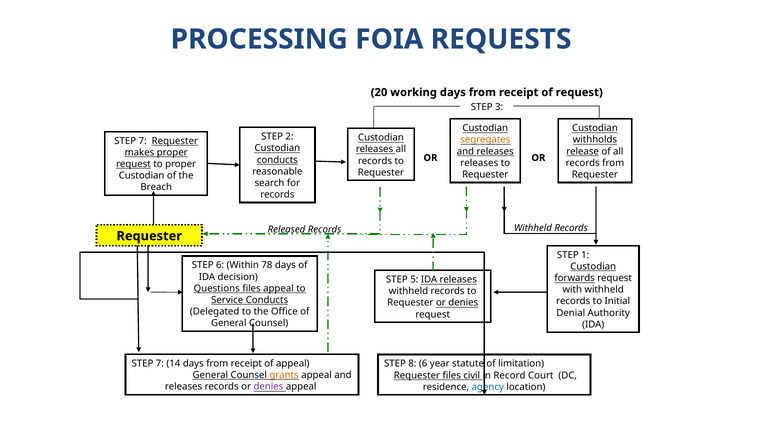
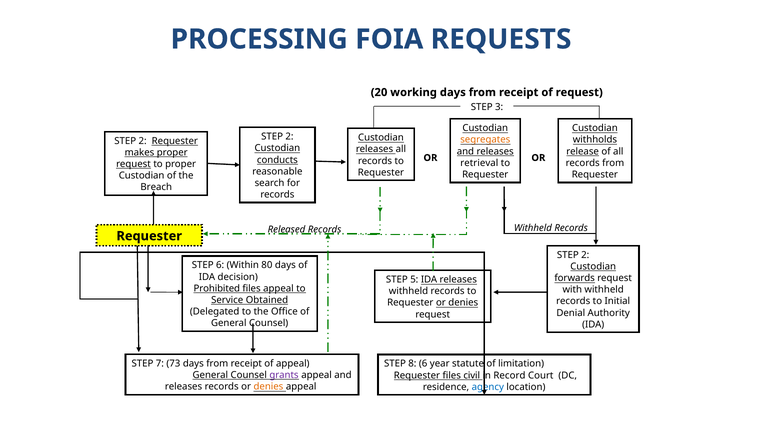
7 at (143, 141): 7 -> 2
releases at (479, 163): releases -> retrieval
1 at (585, 255): 1 -> 2
78: 78 -> 80
Questions: Questions -> Prohibited
Service Conducts: Conducts -> Obtained
14: 14 -> 73
grants colour: orange -> purple
denies at (268, 387) colour: purple -> orange
